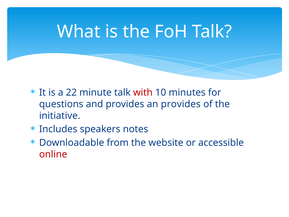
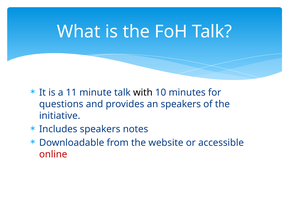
22: 22 -> 11
with colour: red -> black
an provides: provides -> speakers
